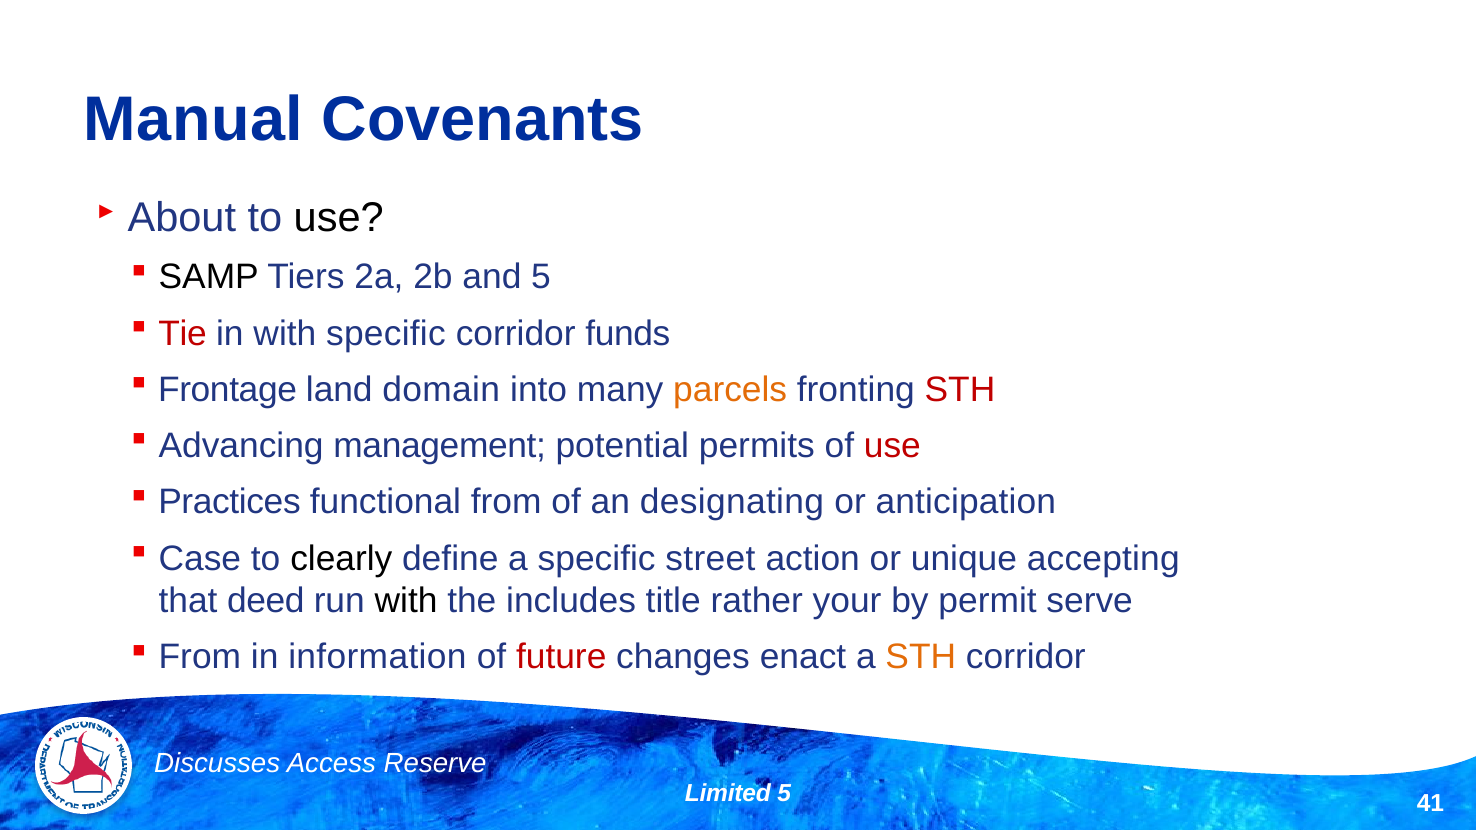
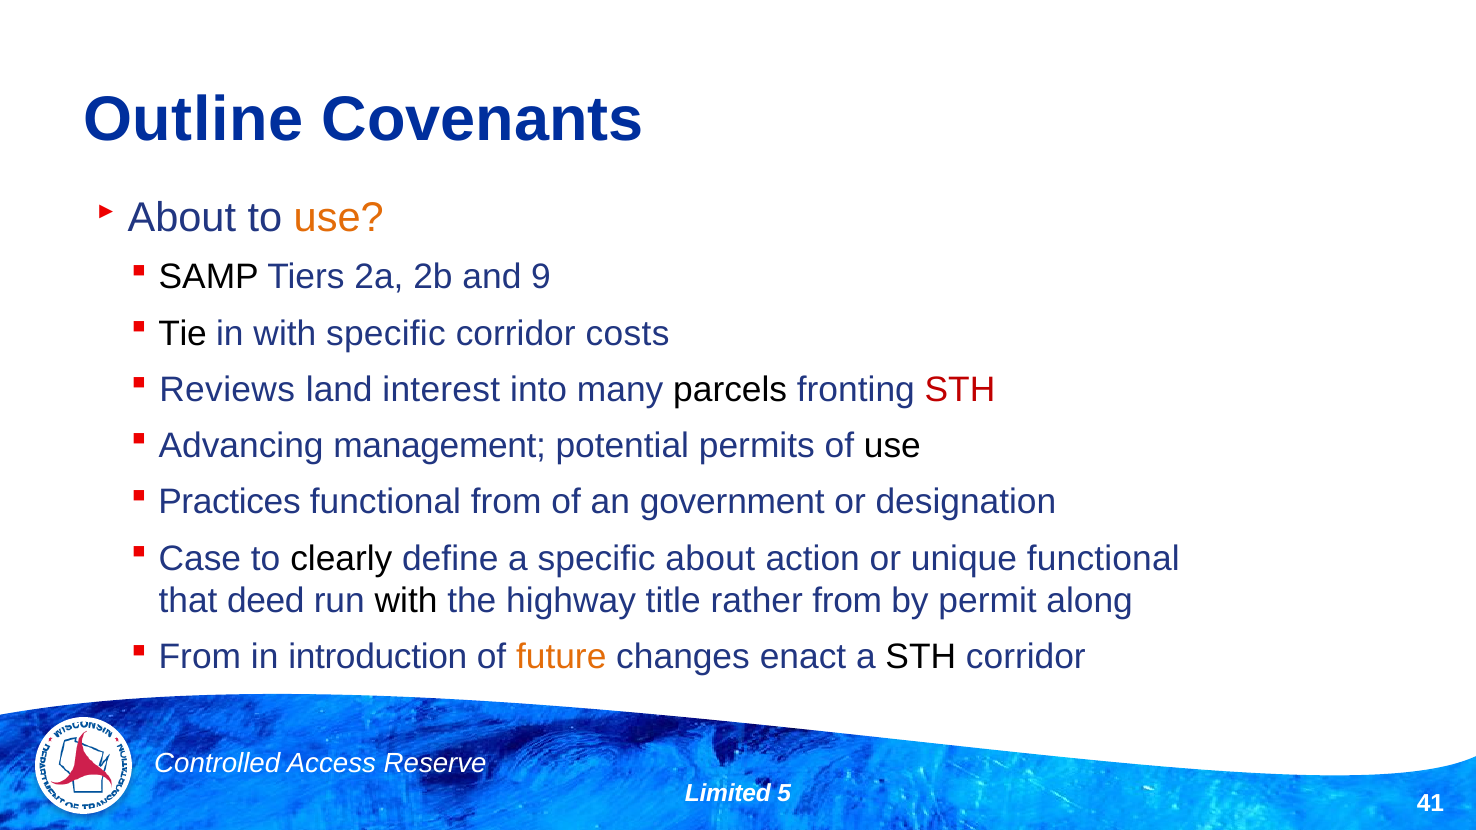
Manual: Manual -> Outline
use at (339, 218) colour: black -> orange
and 5: 5 -> 9
Tie colour: red -> black
funds: funds -> costs
Frontage: Frontage -> Reviews
domain: domain -> interest
parcels colour: orange -> black
use at (892, 446) colour: red -> black
designating: designating -> government
anticipation: anticipation -> designation
specific street: street -> about
unique accepting: accepting -> functional
includes: includes -> highway
rather your: your -> from
serve: serve -> along
information: information -> introduction
future colour: red -> orange
STH at (921, 657) colour: orange -> black
Discusses: Discusses -> Controlled
